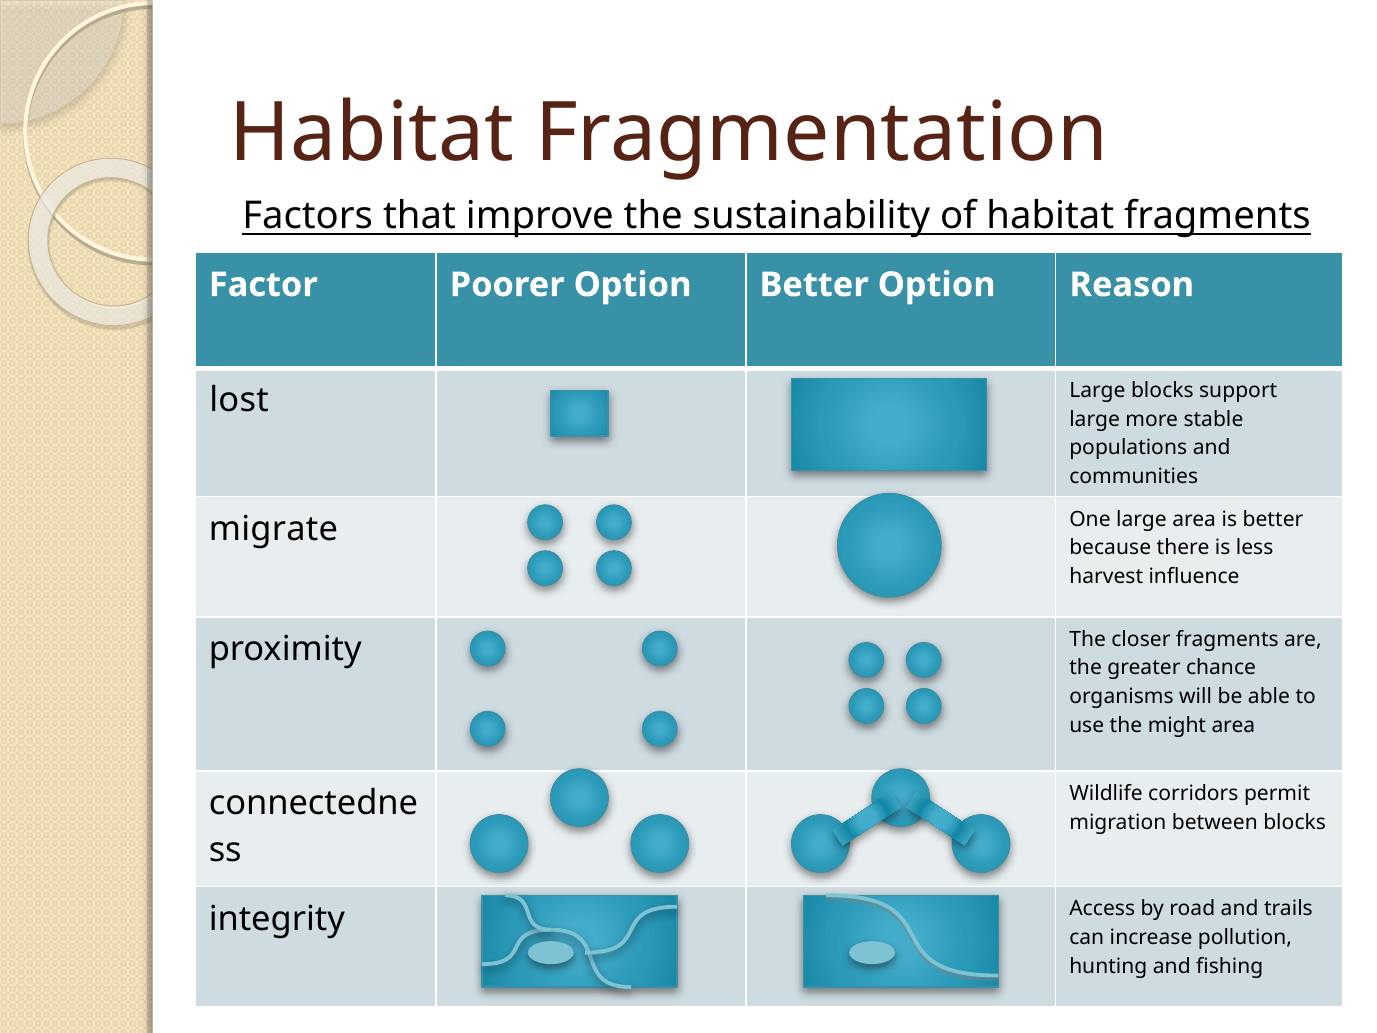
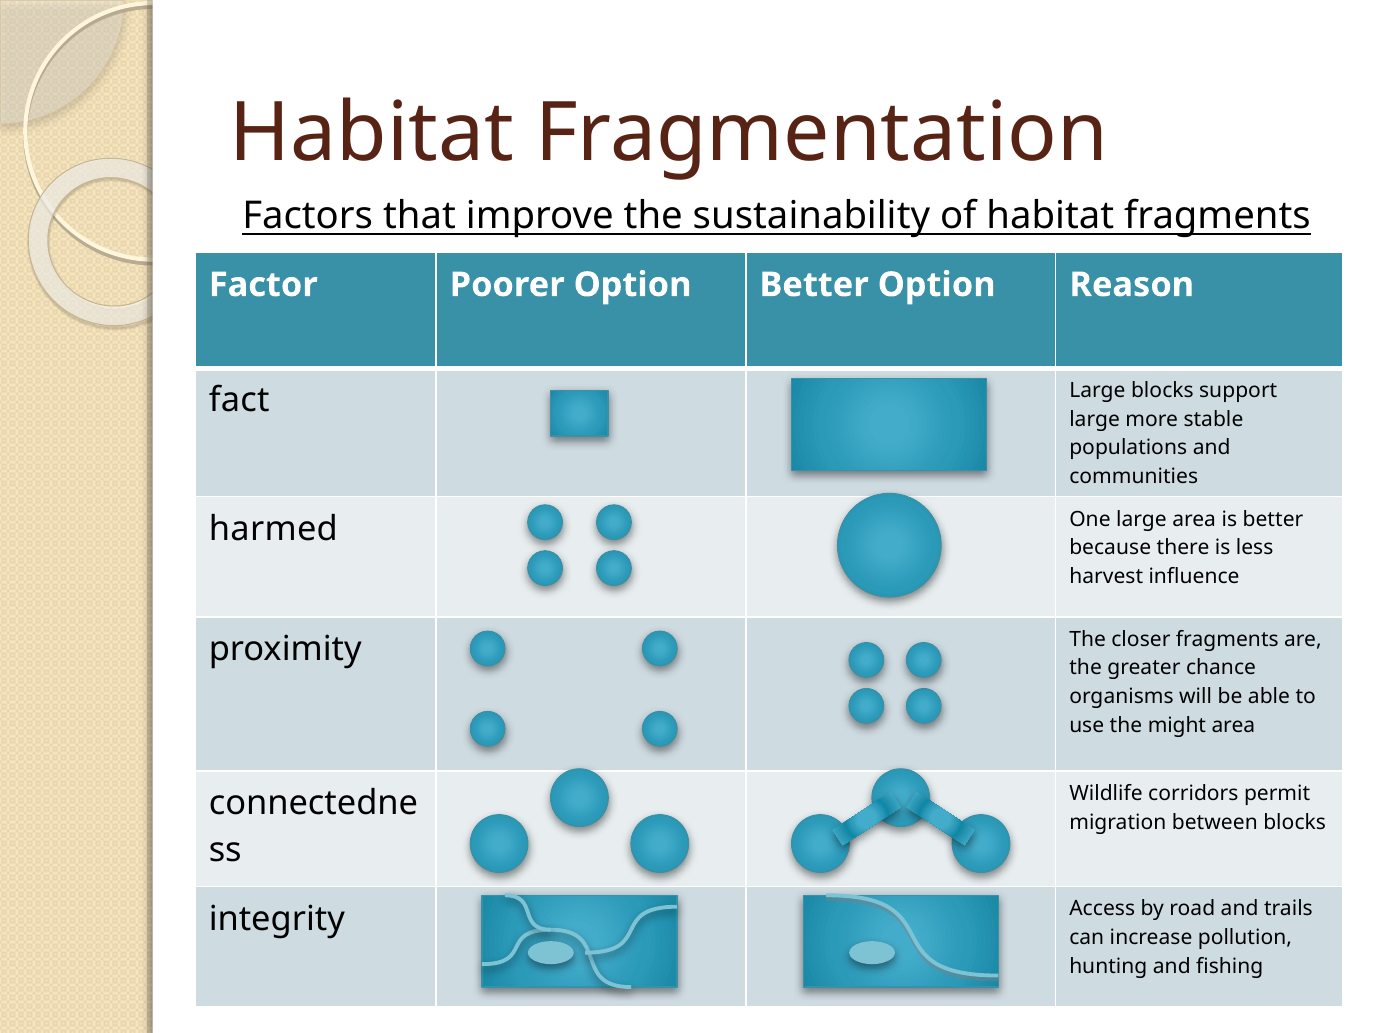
lost: lost -> fact
migrate: migrate -> harmed
